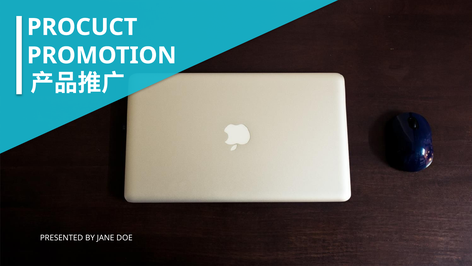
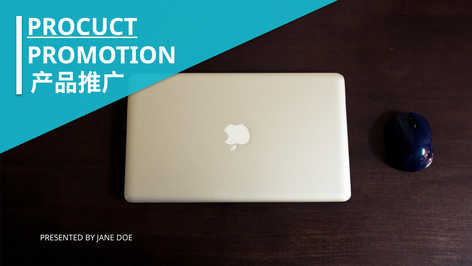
PROCUCT underline: none -> present
